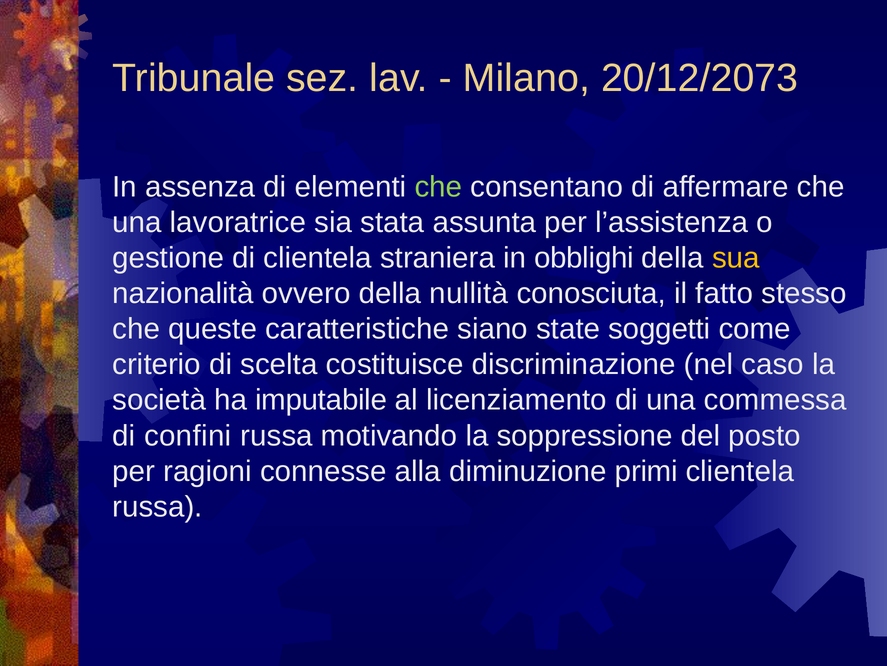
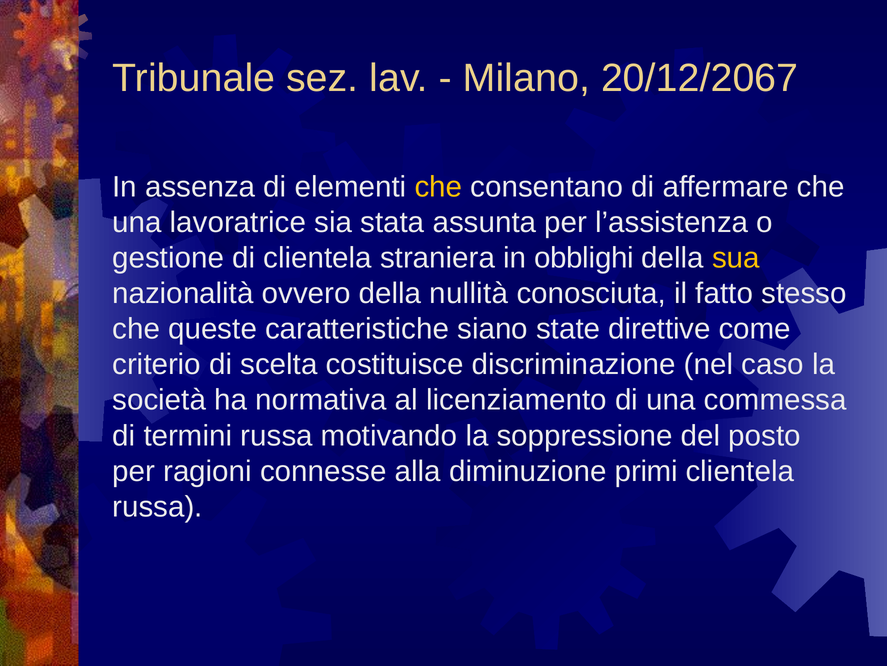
20/12/2073: 20/12/2073 -> 20/12/2067
che at (438, 187) colour: light green -> yellow
soggetti: soggetti -> direttive
imputabile: imputabile -> normativa
confini: confini -> termini
